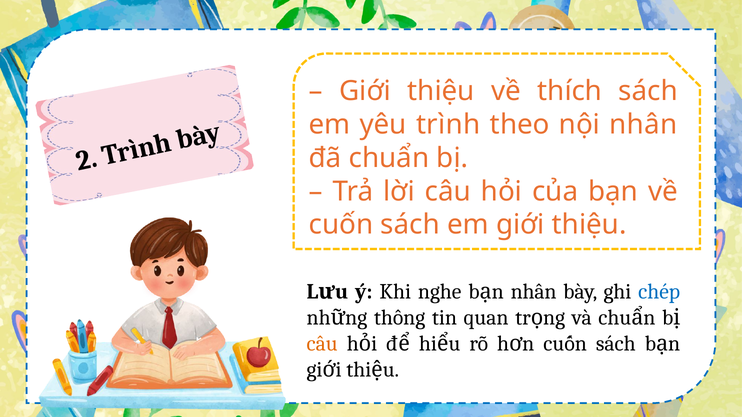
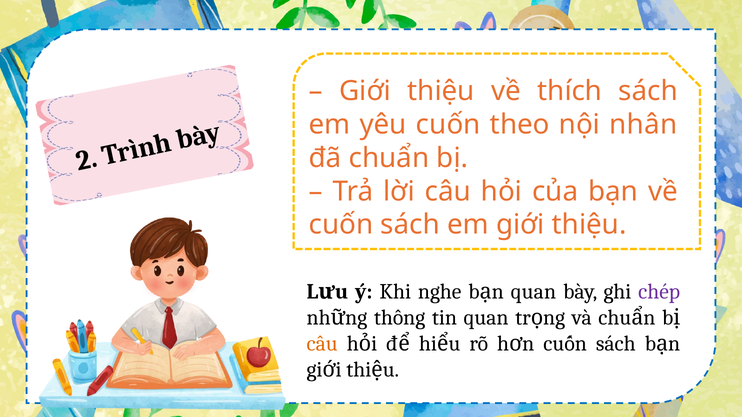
yêu trình: trình -> cuốn
nhân at (534, 292): nhân -> quan
chép colour: blue -> purple
